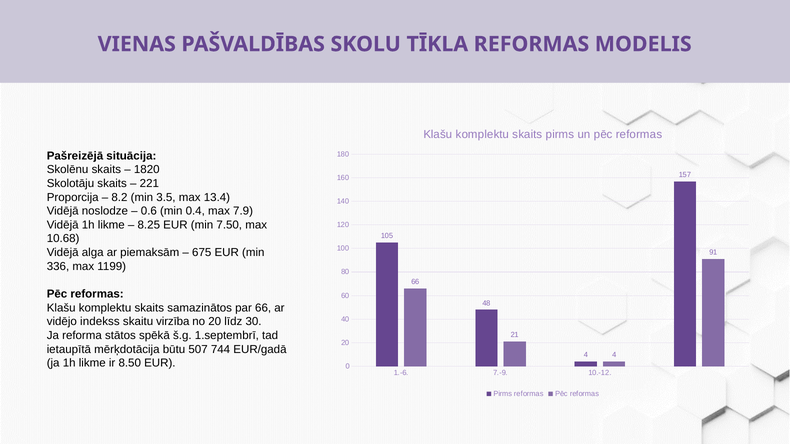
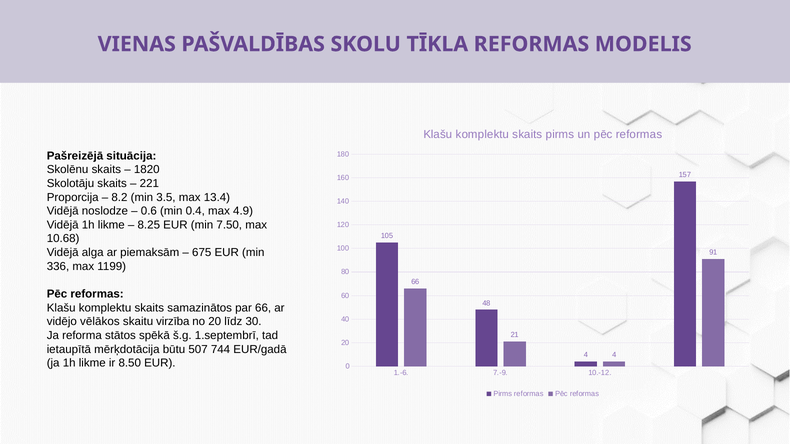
7.9: 7.9 -> 4.9
indekss: indekss -> vēlākos
